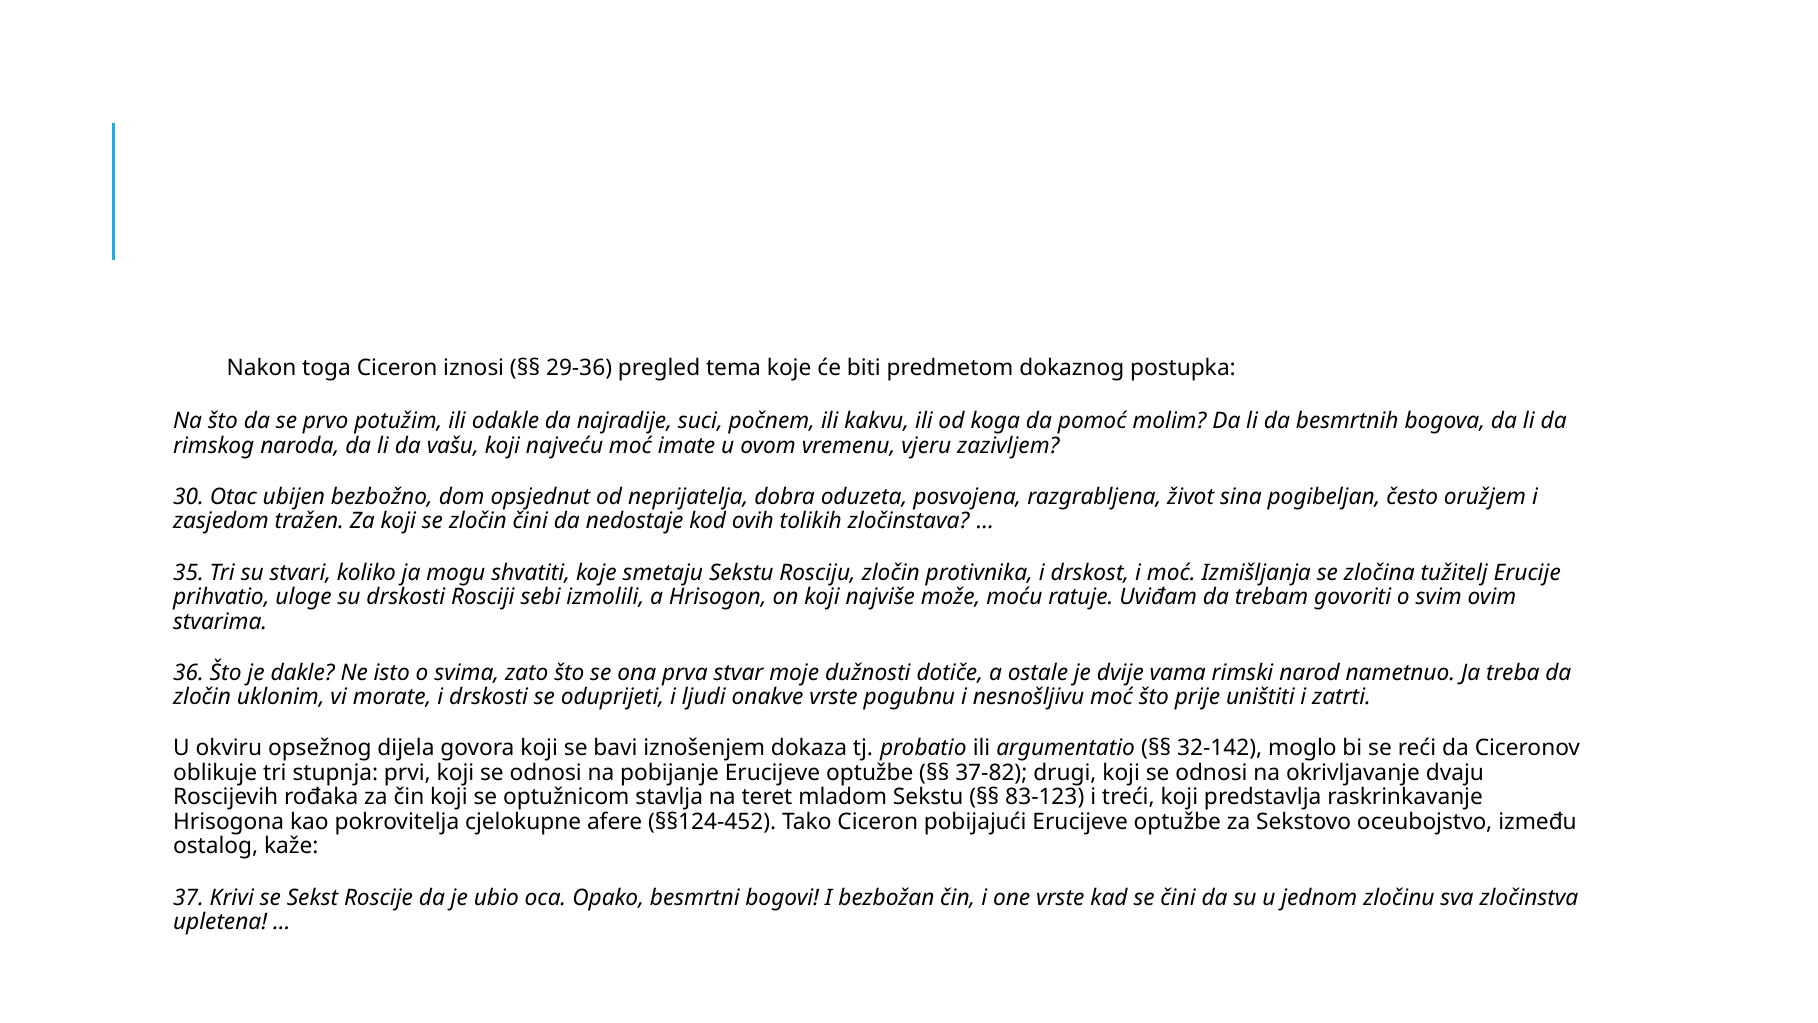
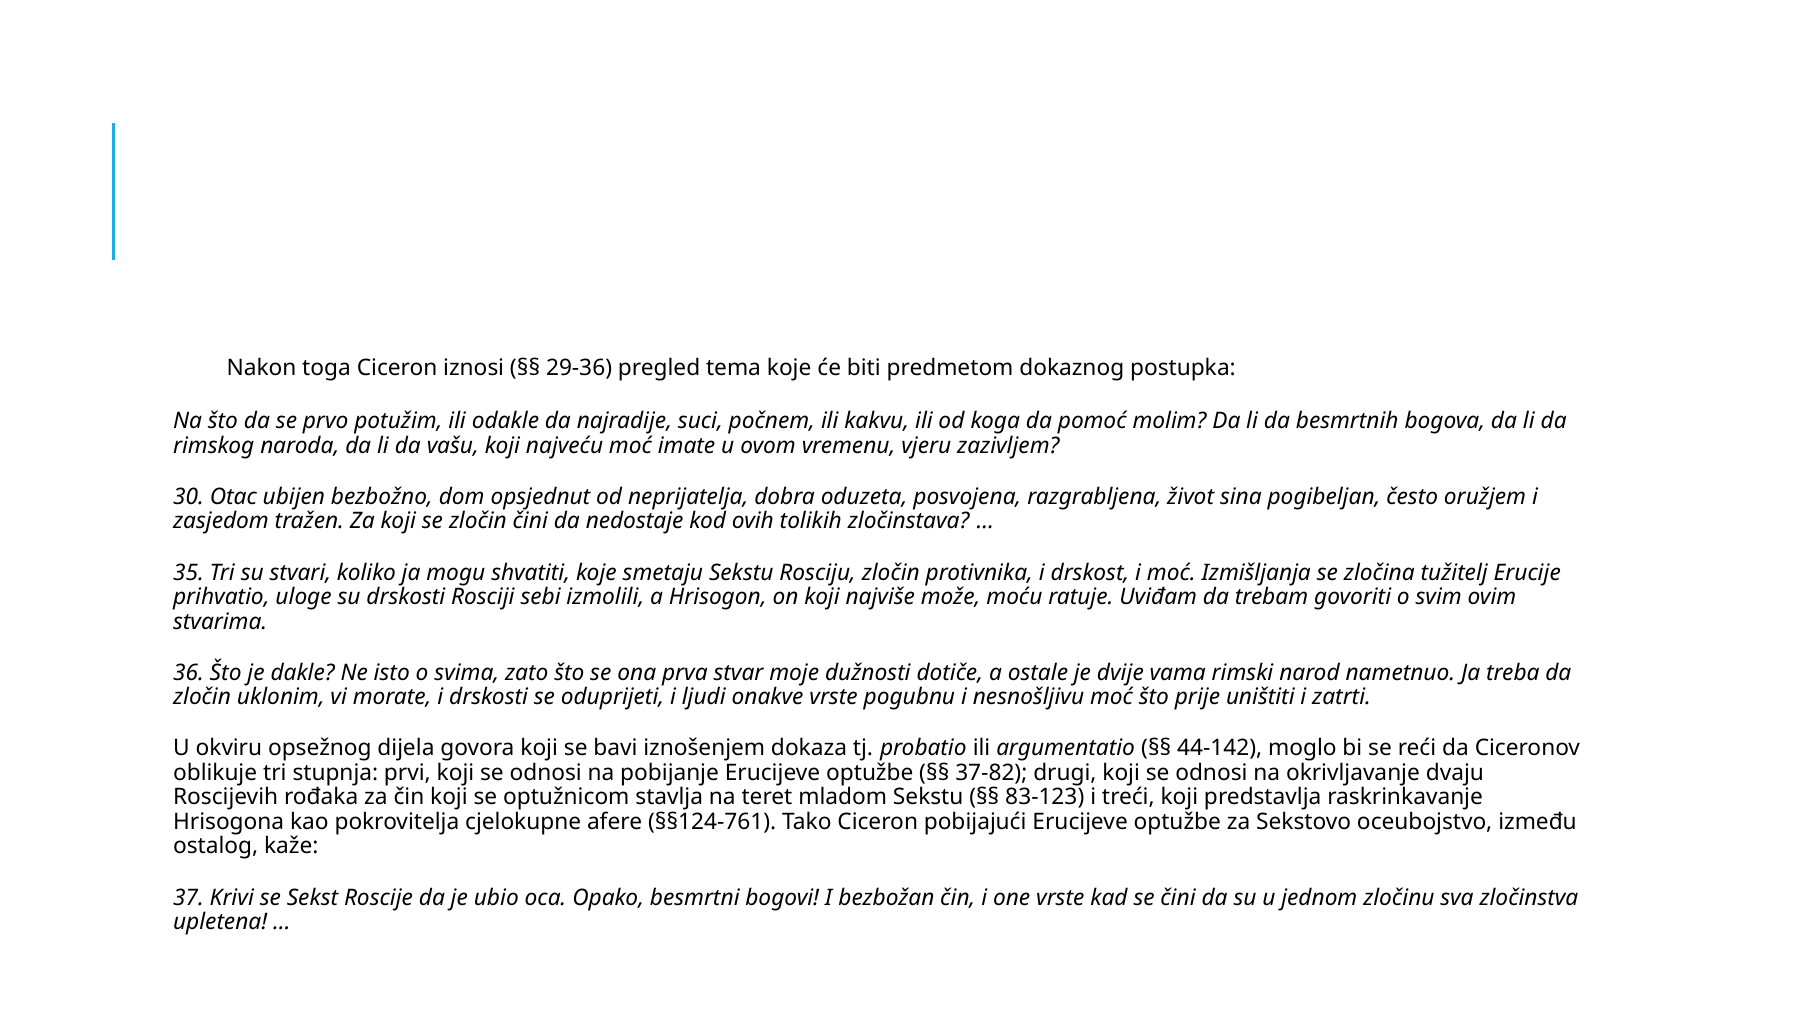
32-142: 32-142 -> 44-142
§§124-452: §§124-452 -> §§124-761
